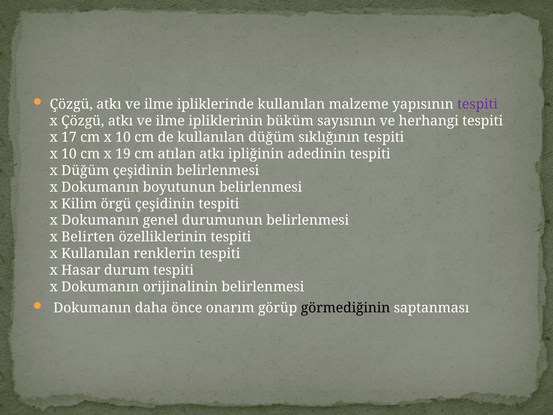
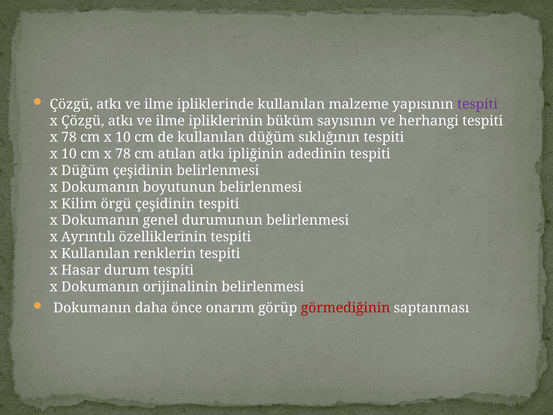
17 at (69, 137): 17 -> 78
cm x 19: 19 -> 78
Belirten: Belirten -> Ayrıntılı
görmediğinin colour: black -> red
